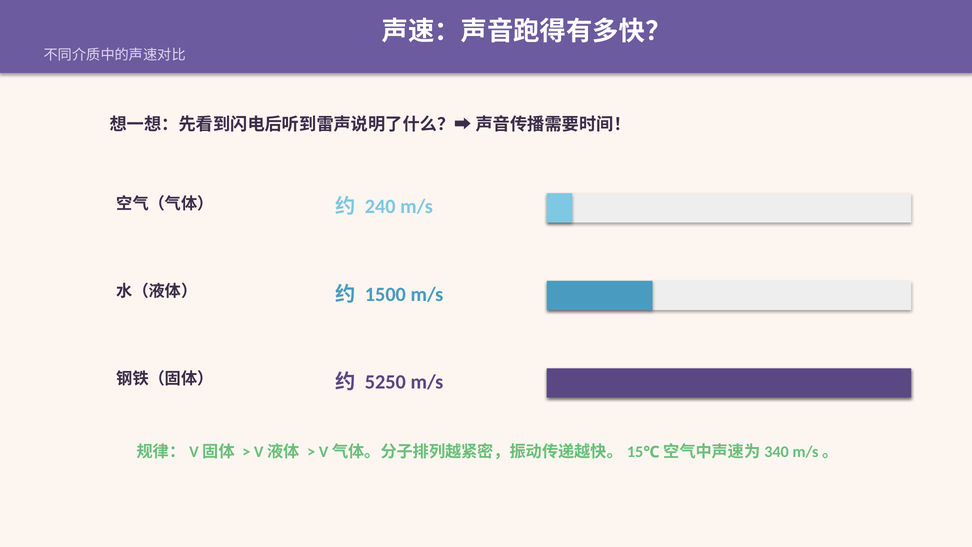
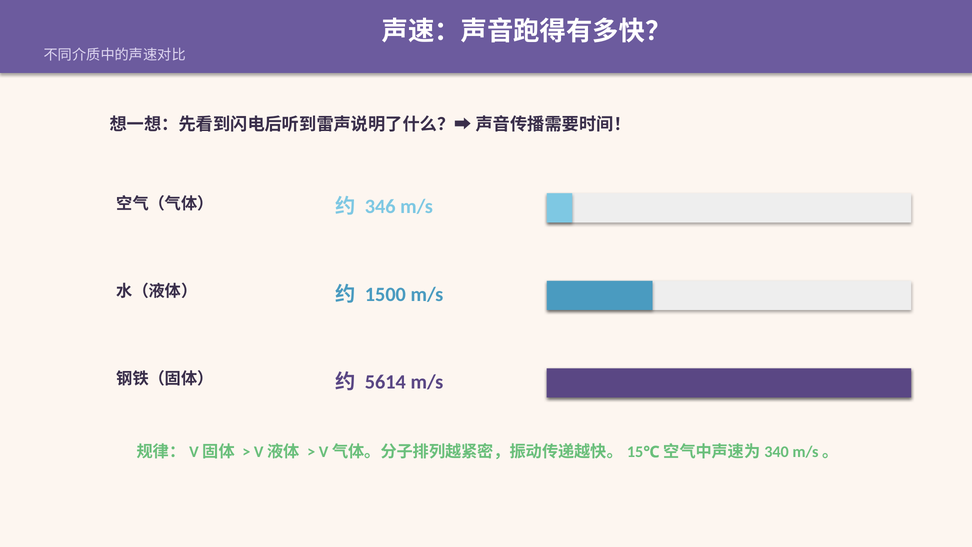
240: 240 -> 346
5250: 5250 -> 5614
